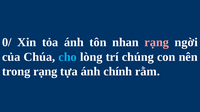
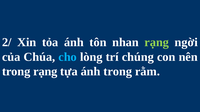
0/: 0/ -> 2/
rạng at (157, 42) colour: pink -> light green
ánh chính: chính -> trong
